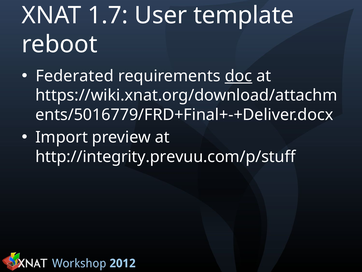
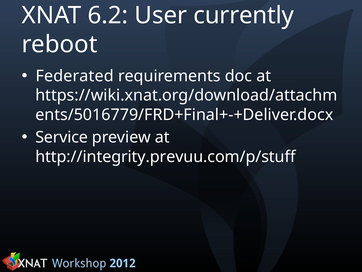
1.7: 1.7 -> 6.2
template: template -> currently
doc underline: present -> none
Import: Import -> Service
